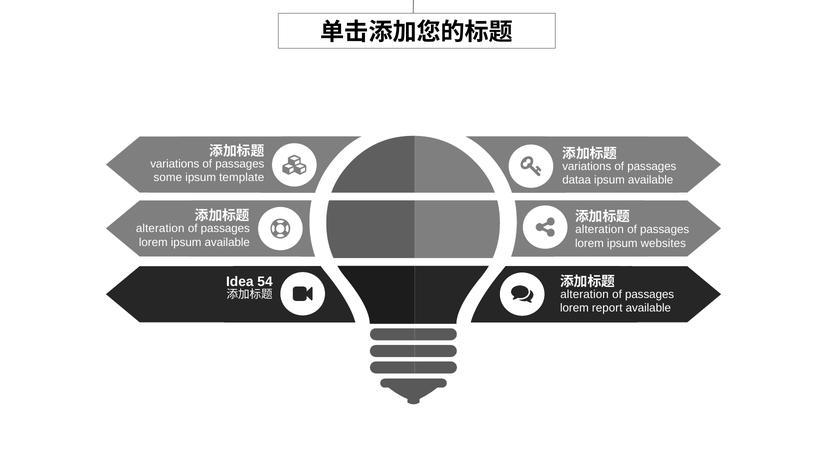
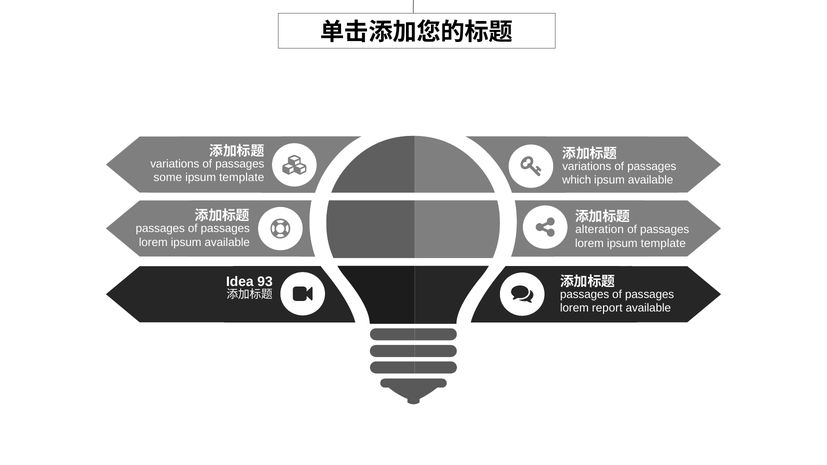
dataa: dataa -> which
alteration at (160, 228): alteration -> passages
lorem ipsum websites: websites -> template
54: 54 -> 93
alteration at (585, 294): alteration -> passages
